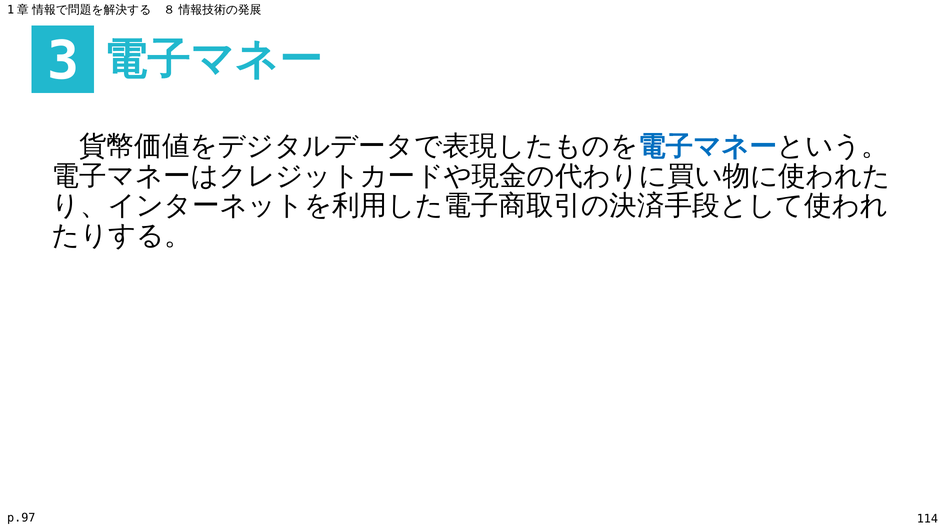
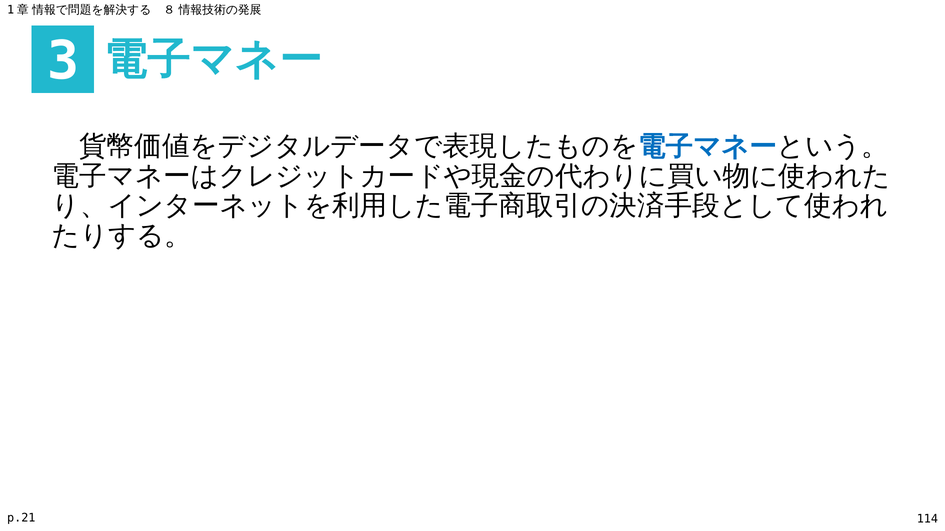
p.97: p.97 -> p.21
